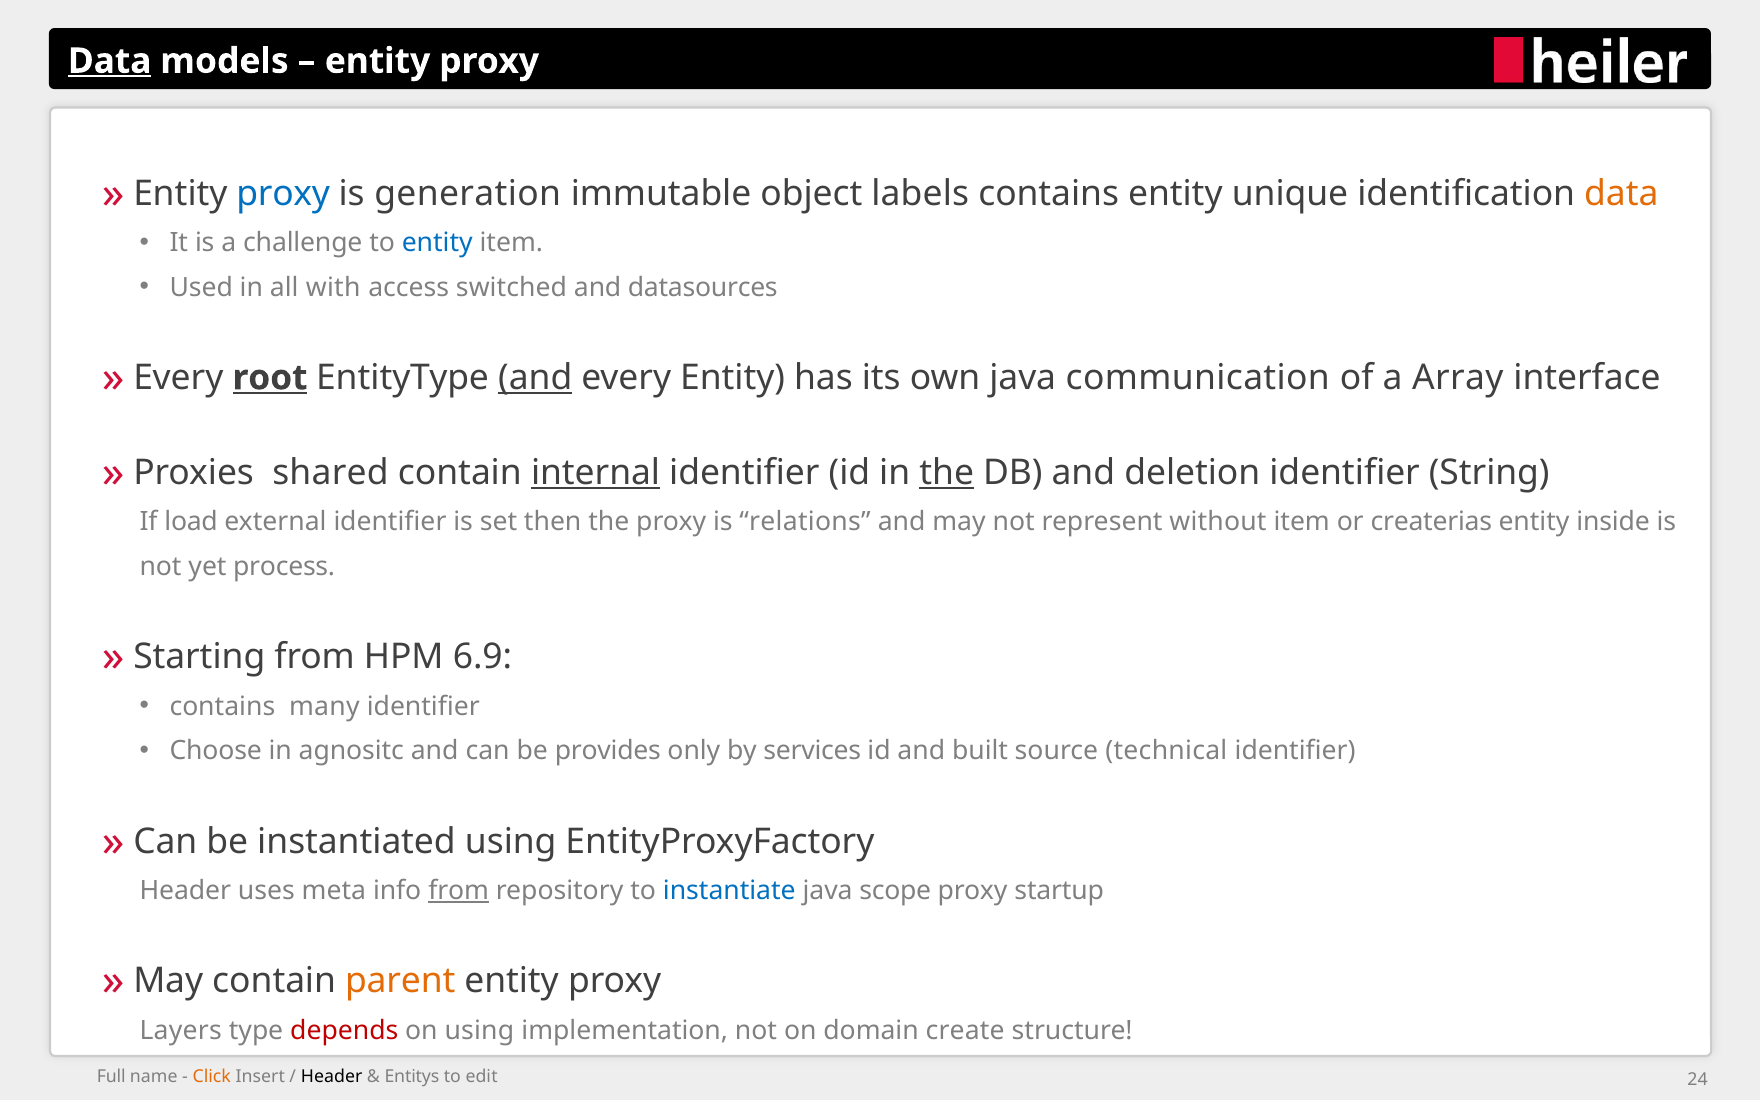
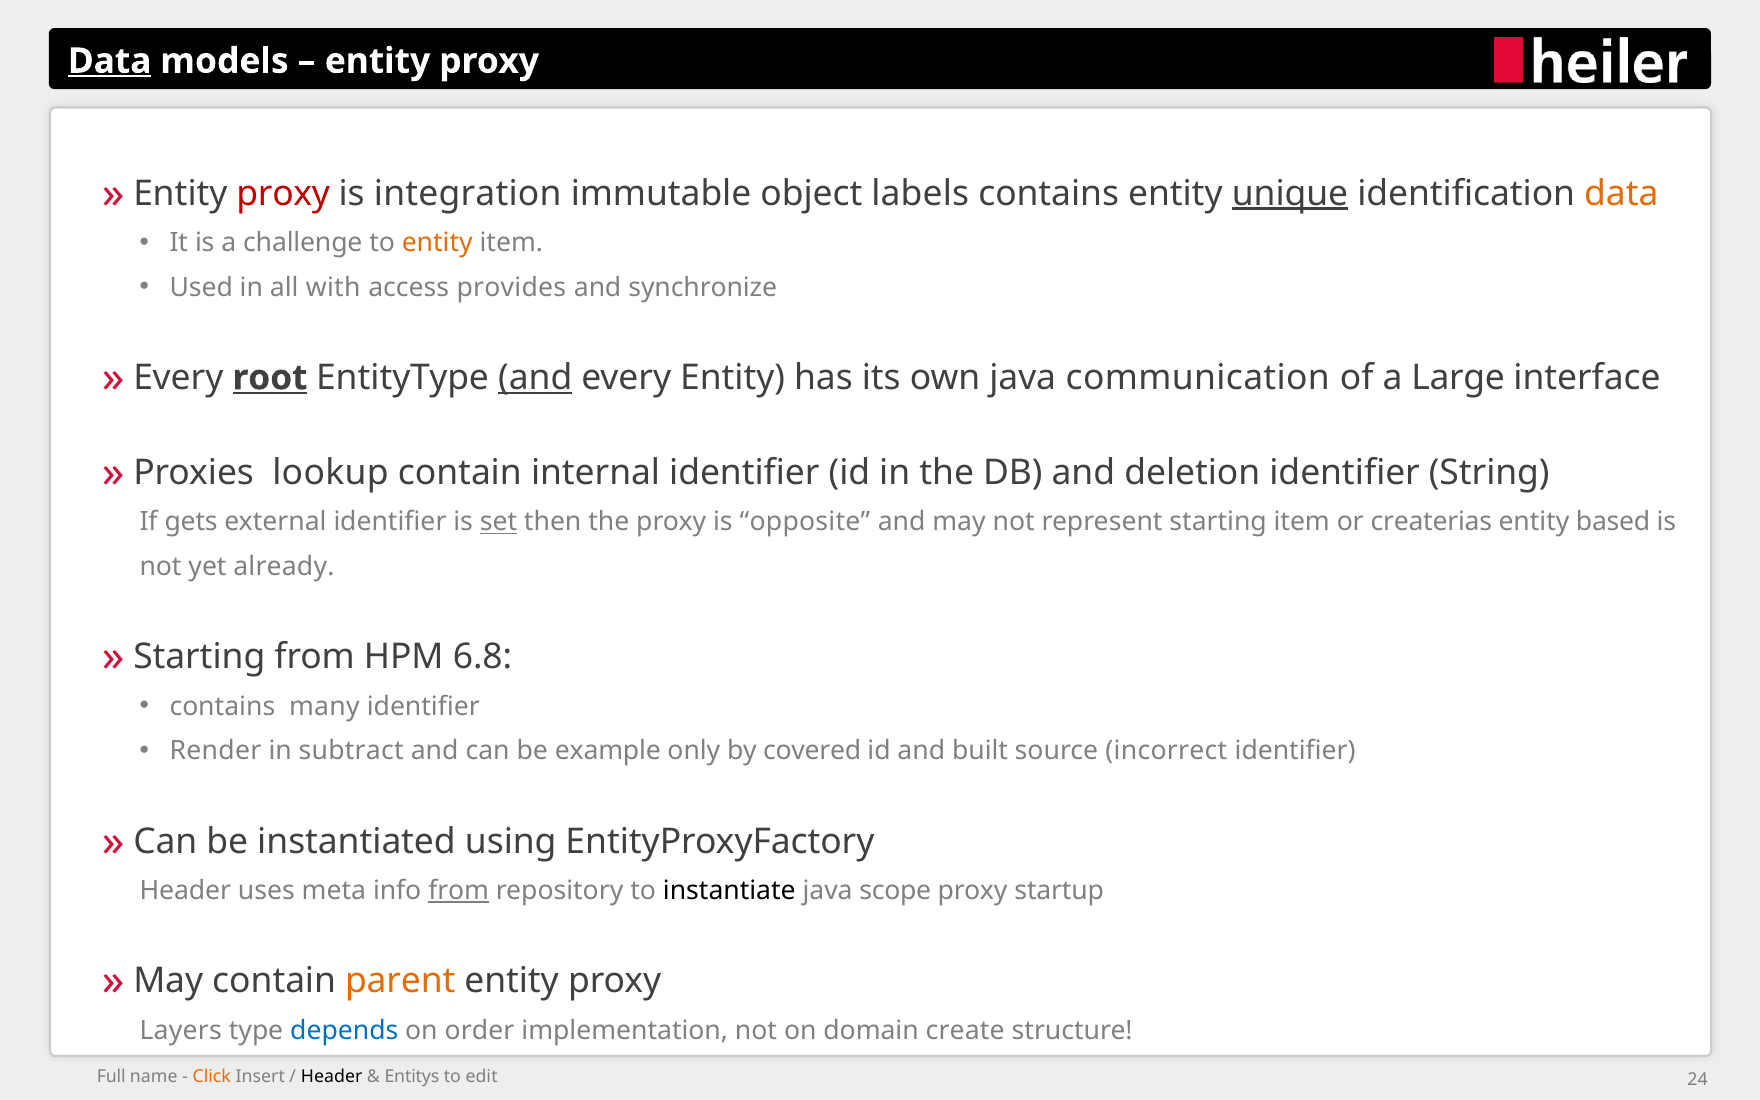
proxy at (283, 193) colour: blue -> red
generation: generation -> integration
unique underline: none -> present
entity at (437, 243) colour: blue -> orange
switched: switched -> provides
datasources: datasources -> synchronize
Array: Array -> Large
shared: shared -> lookup
internal underline: present -> none
the at (947, 473) underline: present -> none
load: load -> gets
set underline: none -> present
relations: relations -> opposite
without: without -> starting
inside: inside -> based
process: process -> already
6.9: 6.9 -> 6.8
Choose: Choose -> Render
agnositc: agnositc -> subtract
provides: provides -> example
services: services -> covered
technical: technical -> incorrect
instantiate colour: blue -> black
depends colour: red -> blue
on using: using -> order
